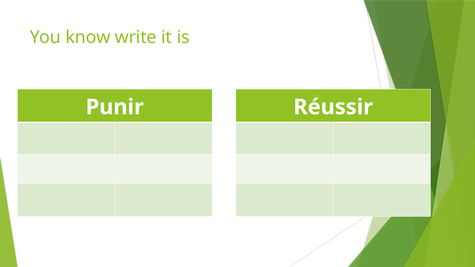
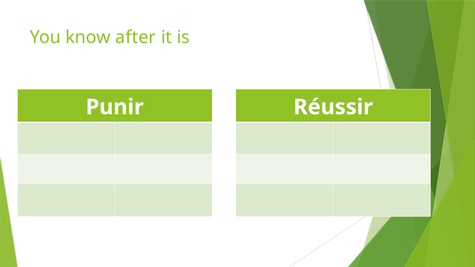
write: write -> after
